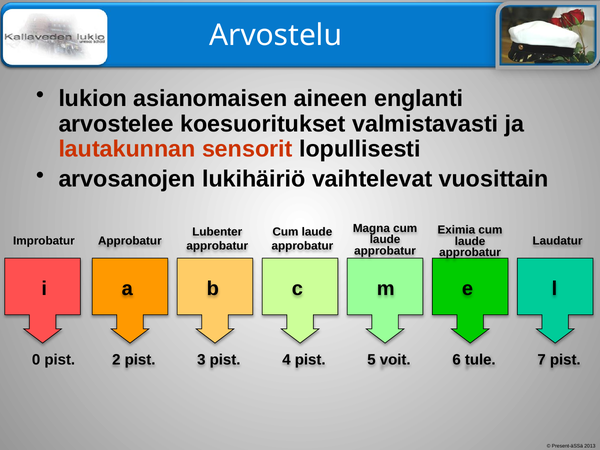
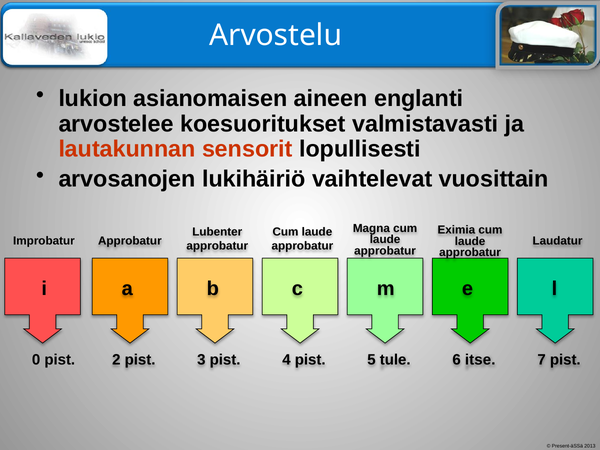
voit: voit -> tule
tule: tule -> itse
